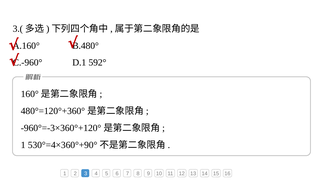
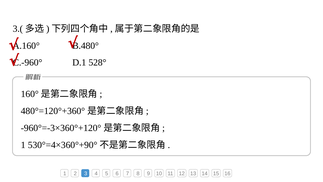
592°: 592° -> 528°
